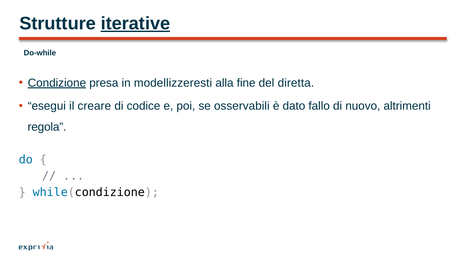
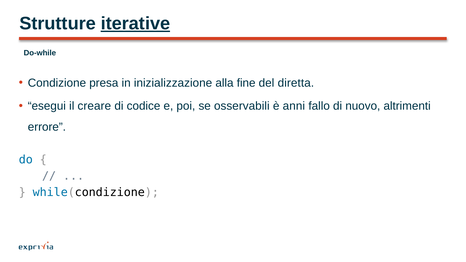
Condizione underline: present -> none
modellizzeresti: modellizzeresti -> inizializzazione
dato: dato -> anni
regola: regola -> errore
